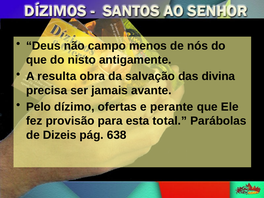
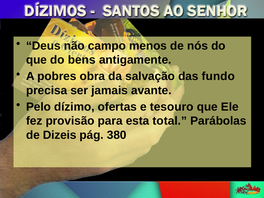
nisto: nisto -> bens
resulta: resulta -> pobres
divina: divina -> fundo
perante: perante -> tesouro
638: 638 -> 380
